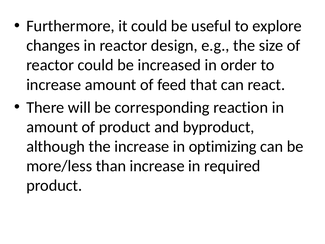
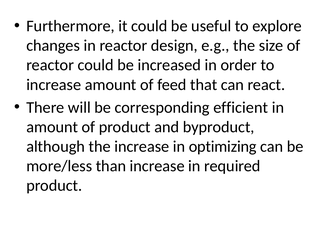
reaction: reaction -> efficient
